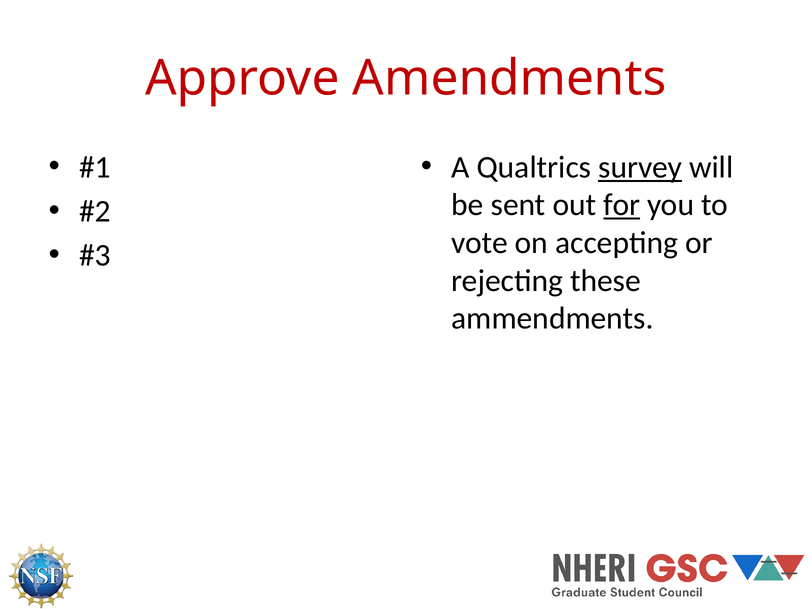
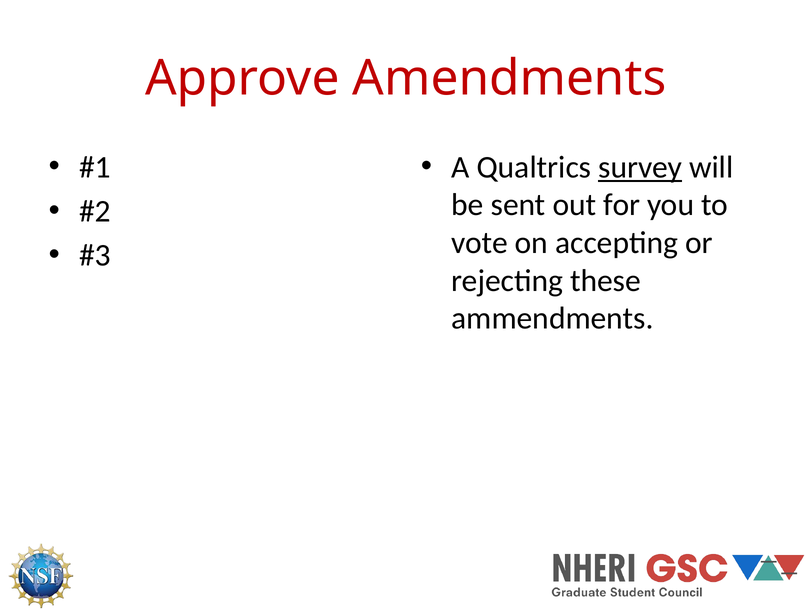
for underline: present -> none
